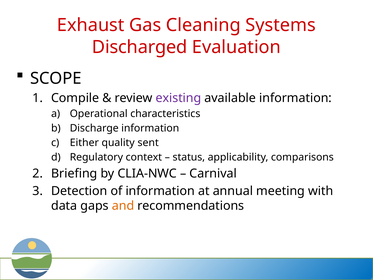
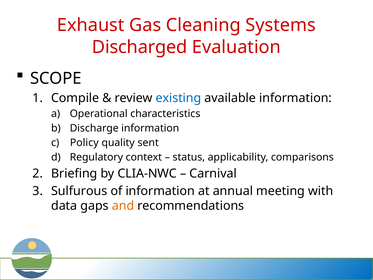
existing colour: purple -> blue
Either: Either -> Policy
Detection: Detection -> Sulfurous
